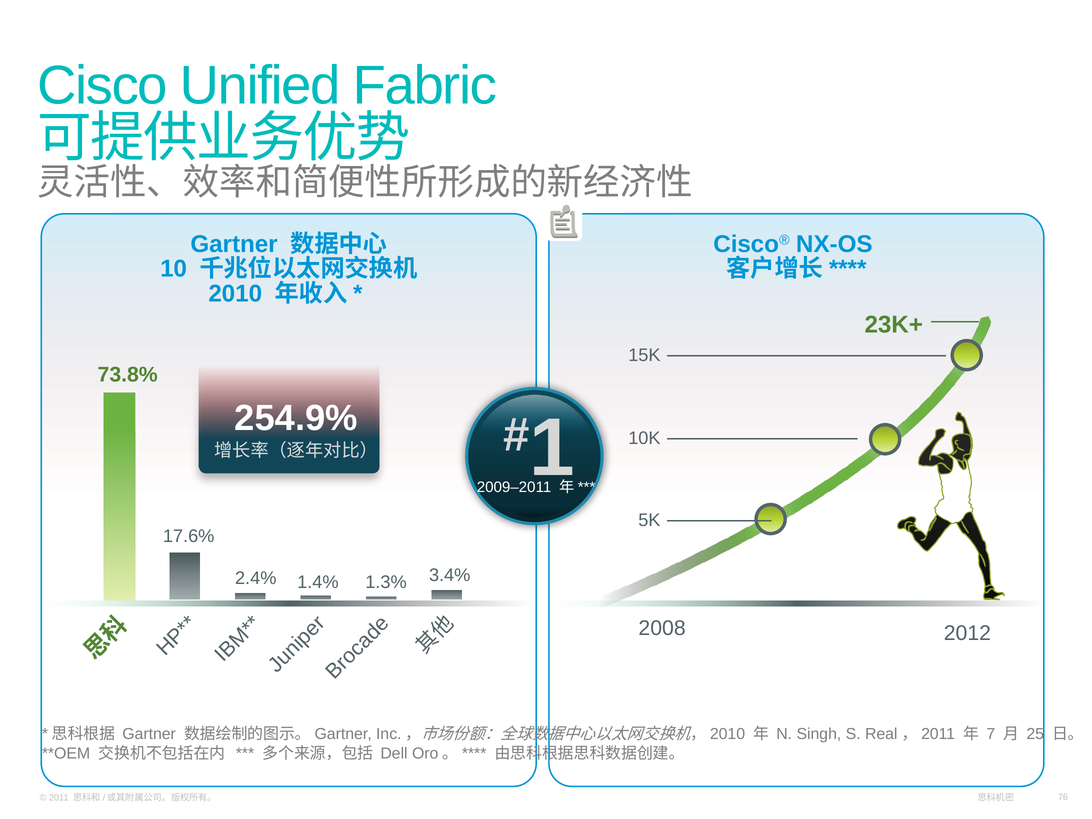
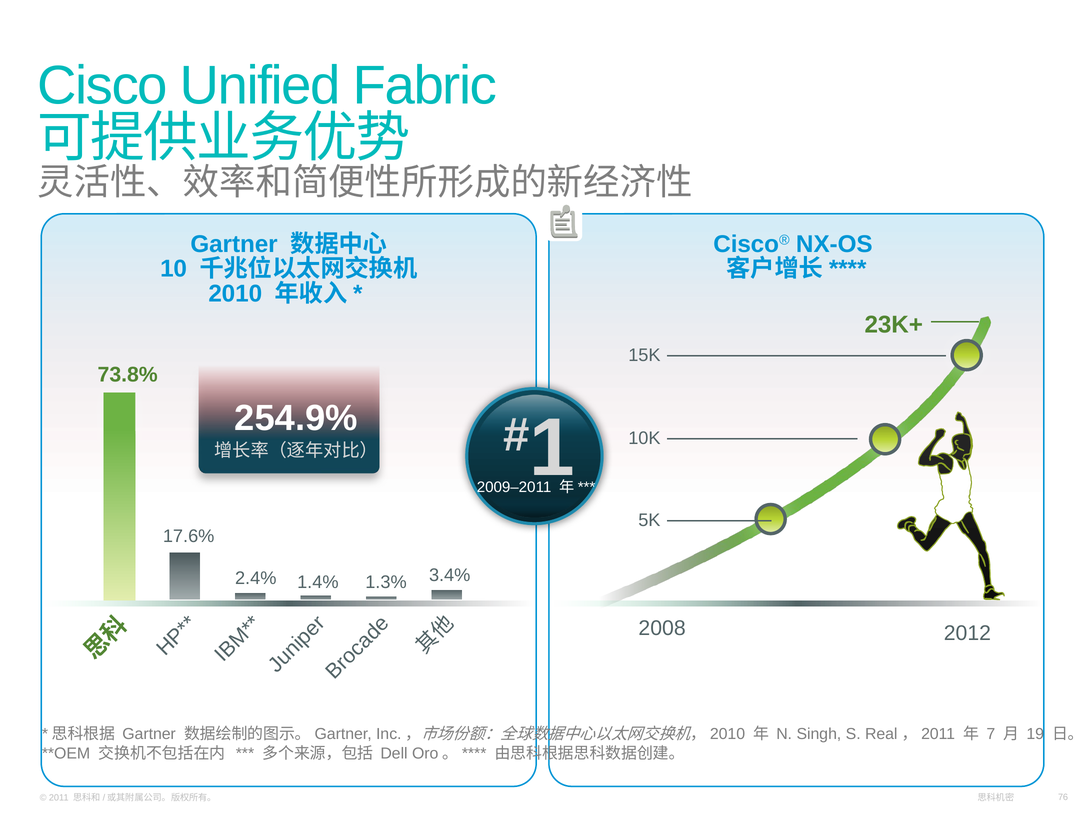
25: 25 -> 19
